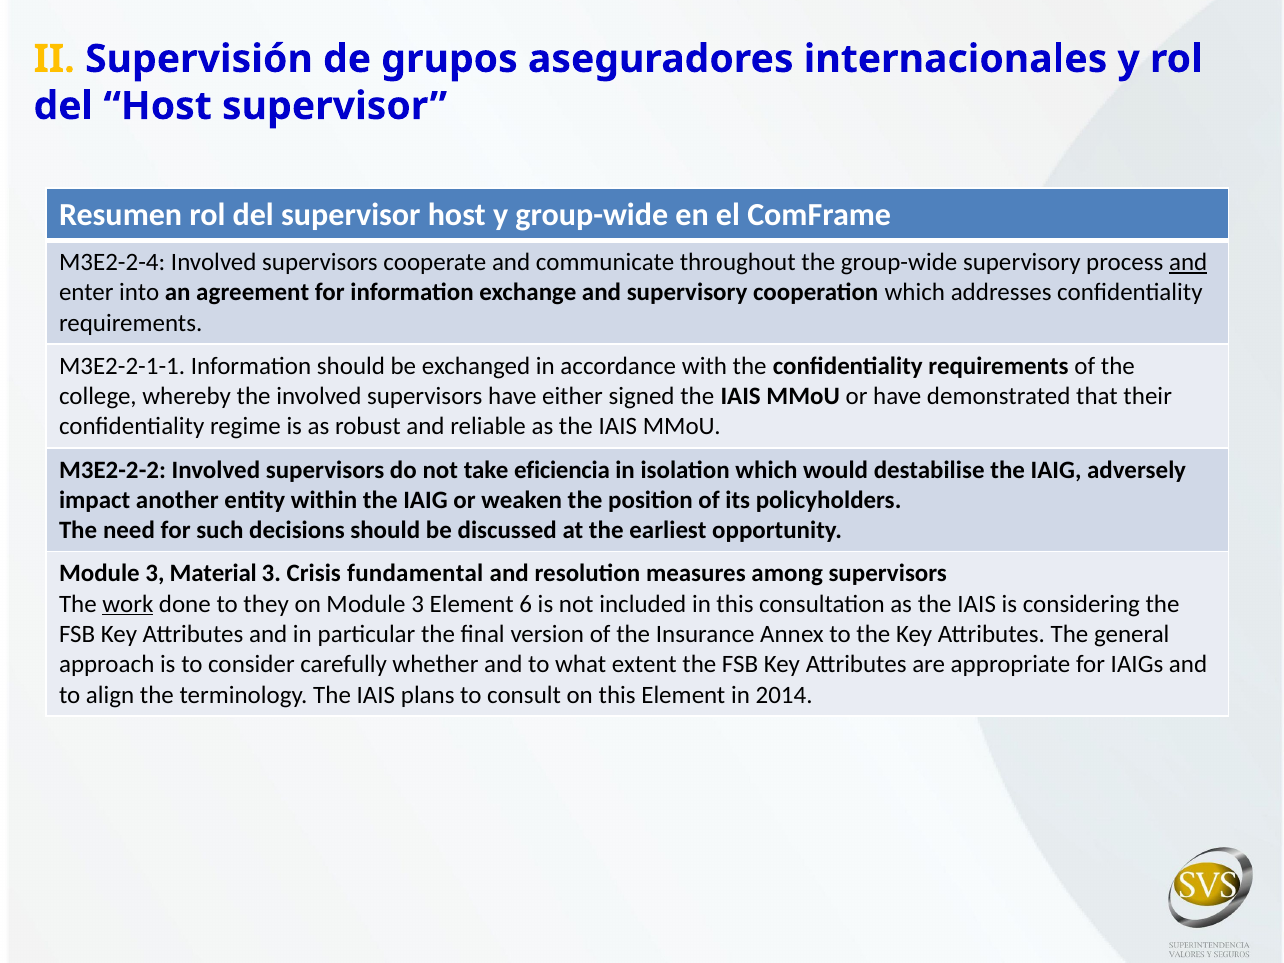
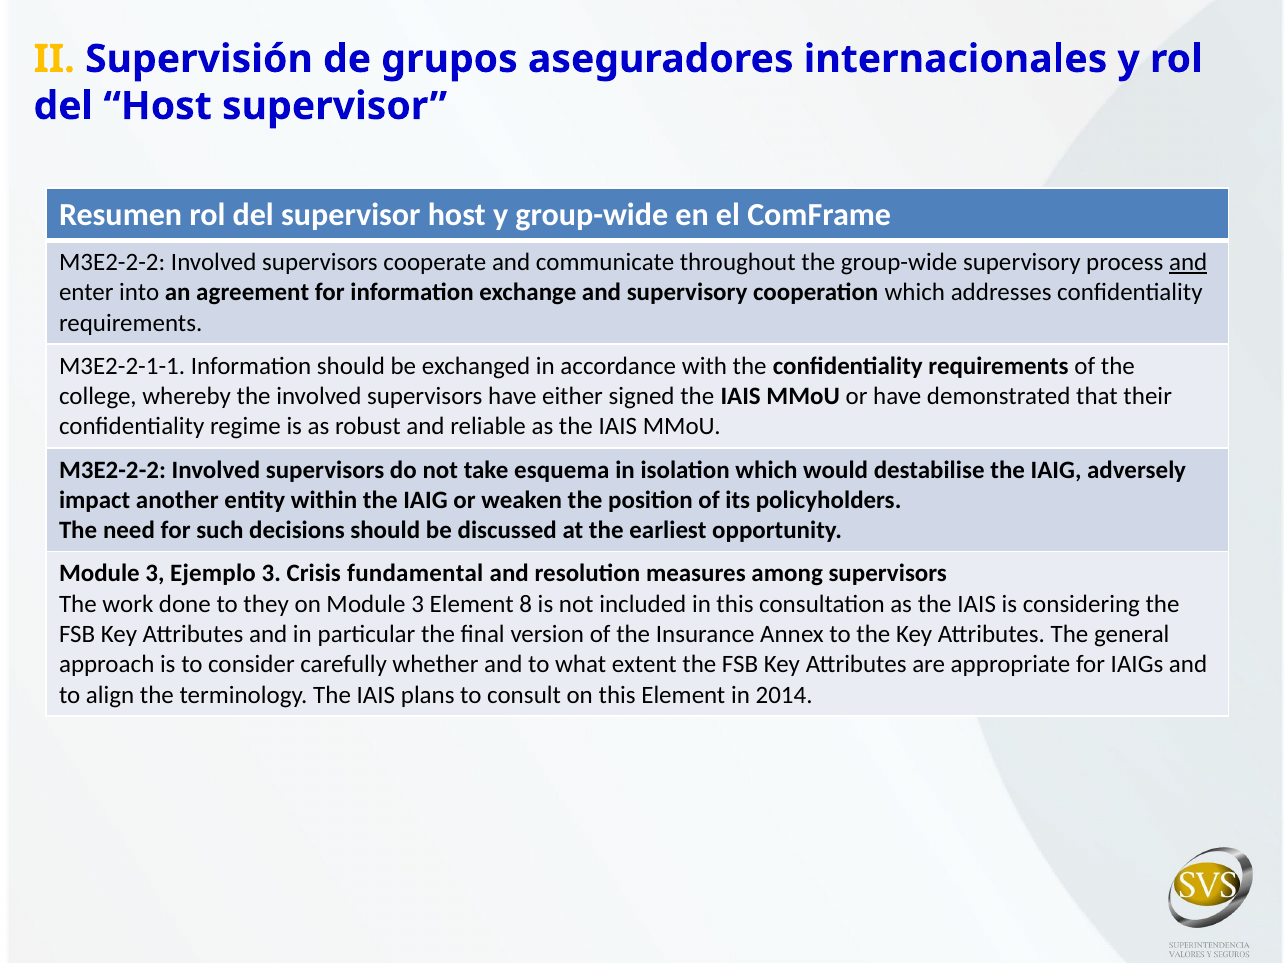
M3E2-2-4 at (112, 262): M3E2-2-4 -> M3E2-2-2
eficiencia: eficiencia -> esquema
Material: Material -> Ejemplo
work underline: present -> none
6: 6 -> 8
